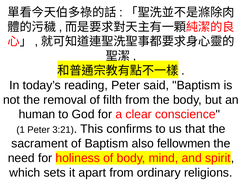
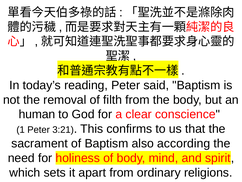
fellowmen: fellowmen -> according
